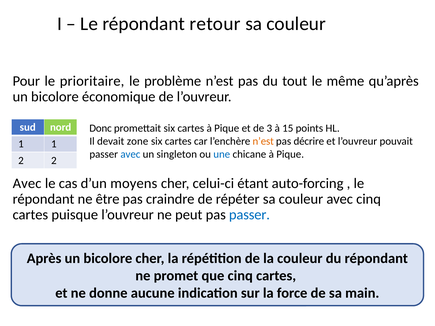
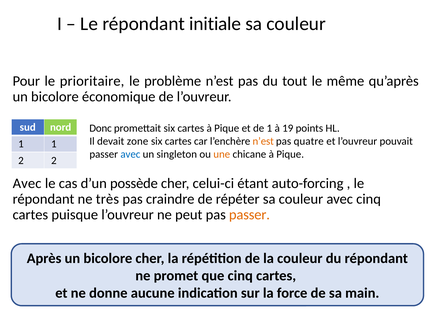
retour: retour -> initiale
3: 3 -> 1
15: 15 -> 19
décrire: décrire -> quatre
une colour: blue -> orange
moyens: moyens -> possède
être: être -> très
passer at (249, 215) colour: blue -> orange
